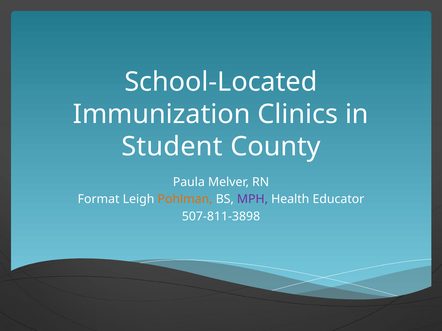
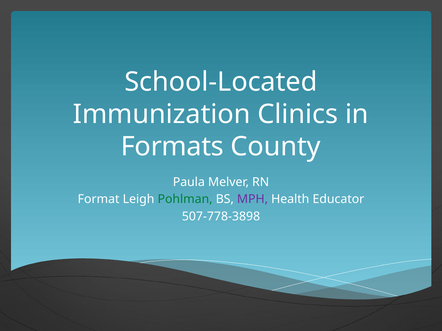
Student: Student -> Formats
Pohlman colour: orange -> green
507-811-3898: 507-811-3898 -> 507-778-3898
